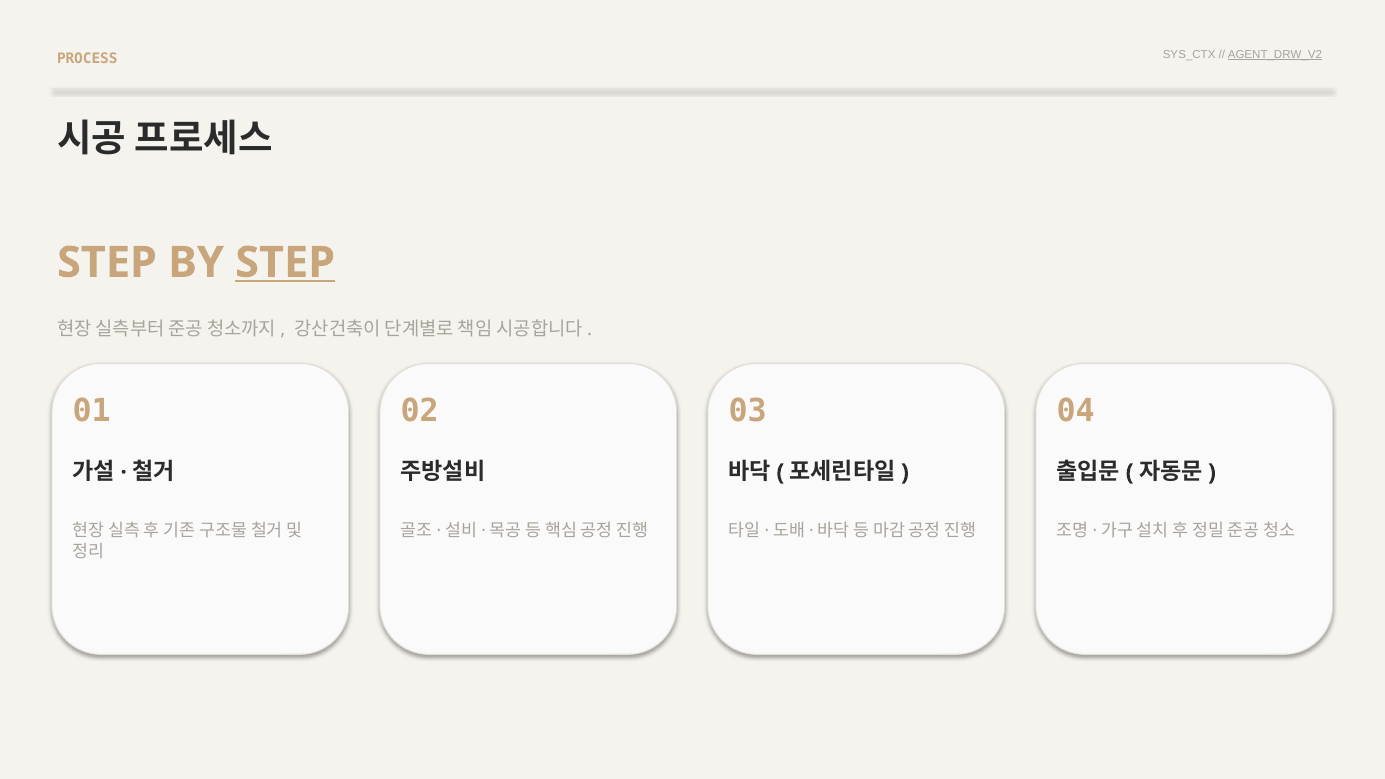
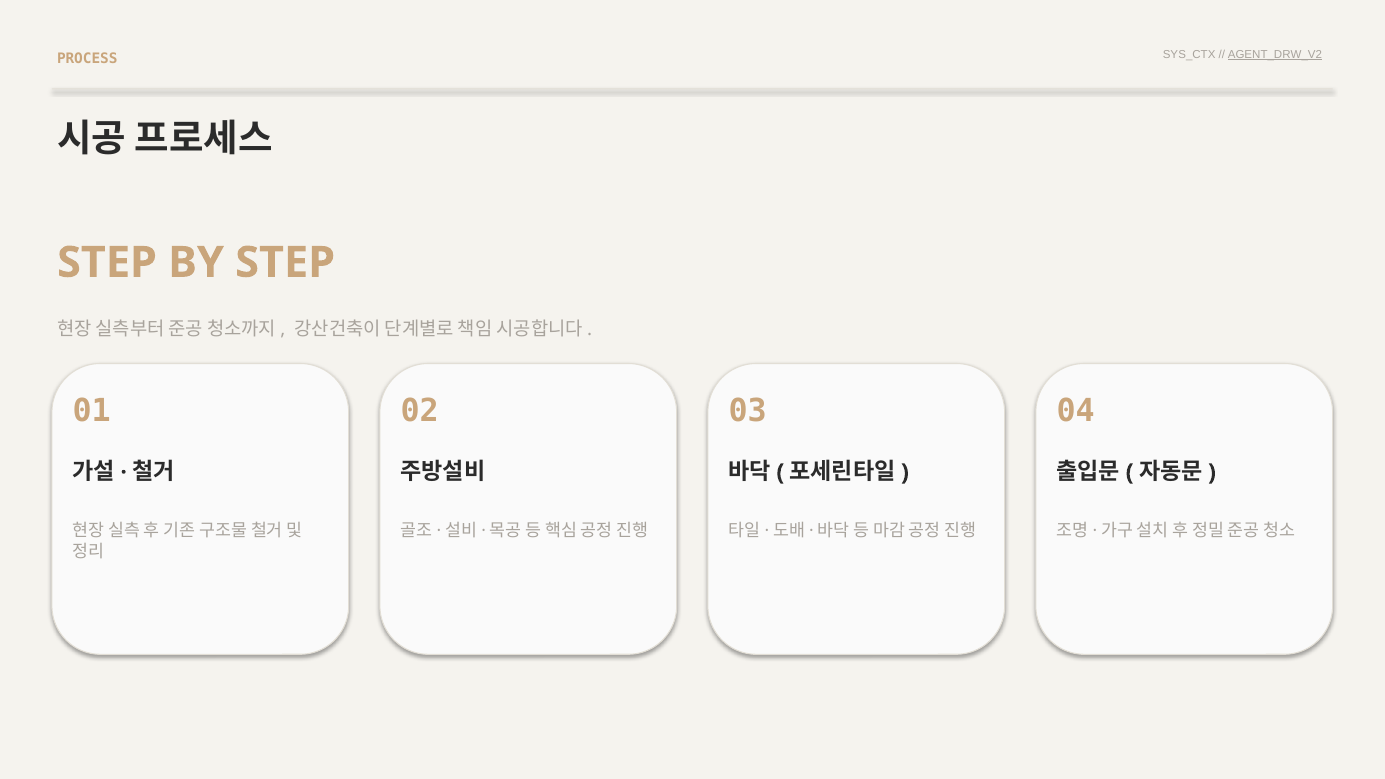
STEP at (285, 263) underline: present -> none
